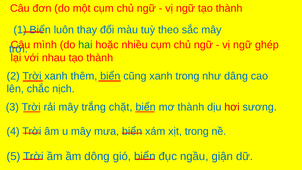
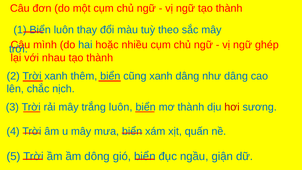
hai colour: green -> blue
xanh trong: trong -> dâng
trắng chặt: chặt -> luôn
xịt trong: trong -> quấn
